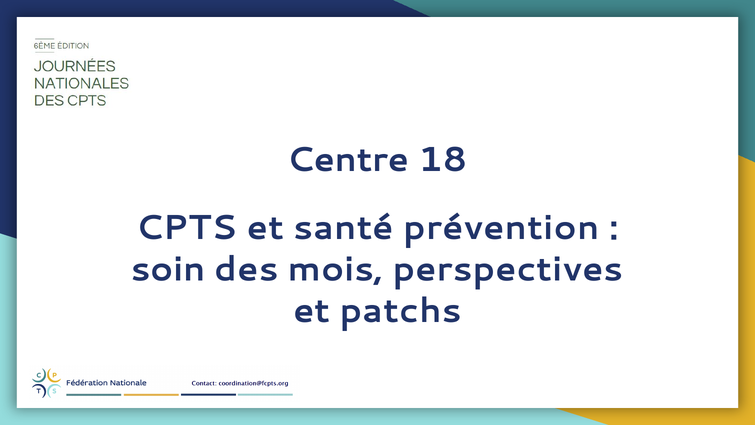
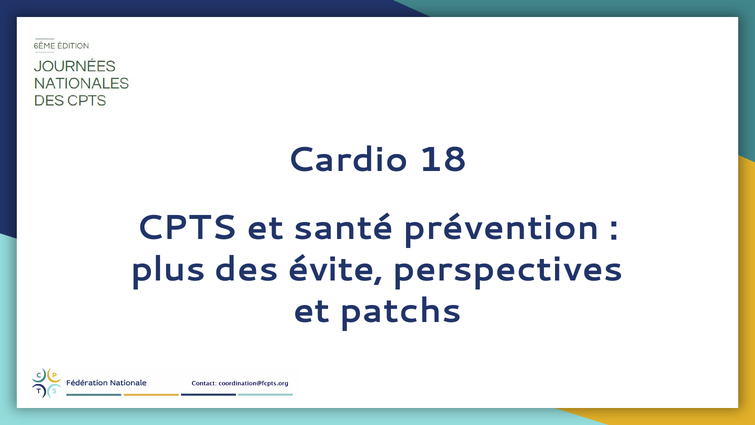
Centre: Centre -> Cardio
soin: soin -> plus
mois: mois -> évite
